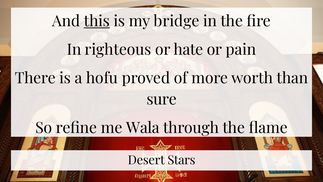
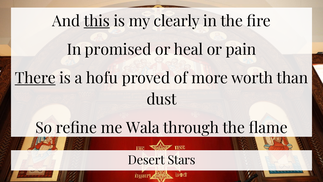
bridge: bridge -> clearly
righteous: righteous -> promised
hate: hate -> heal
There underline: none -> present
sure: sure -> dust
